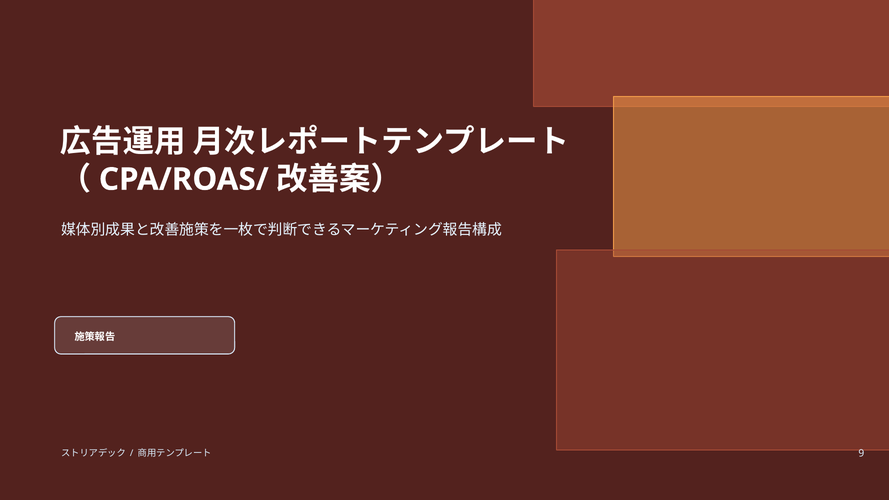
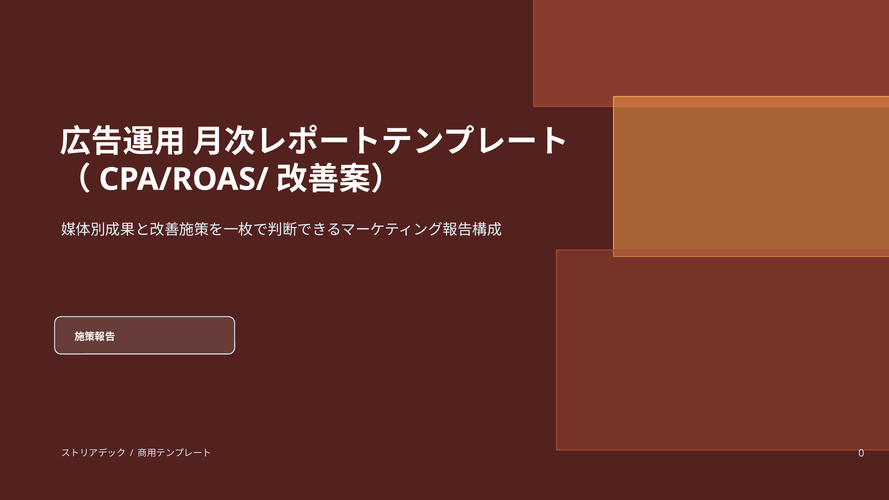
9: 9 -> 0
